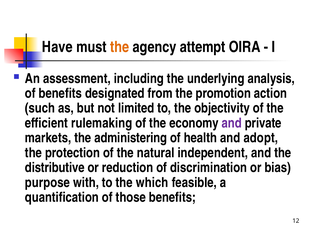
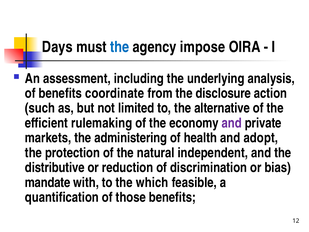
Have: Have -> Days
the at (120, 47) colour: orange -> blue
attempt: attempt -> impose
designated: designated -> coordinate
promotion: promotion -> disclosure
objectivity: objectivity -> alternative
purpose: purpose -> mandate
